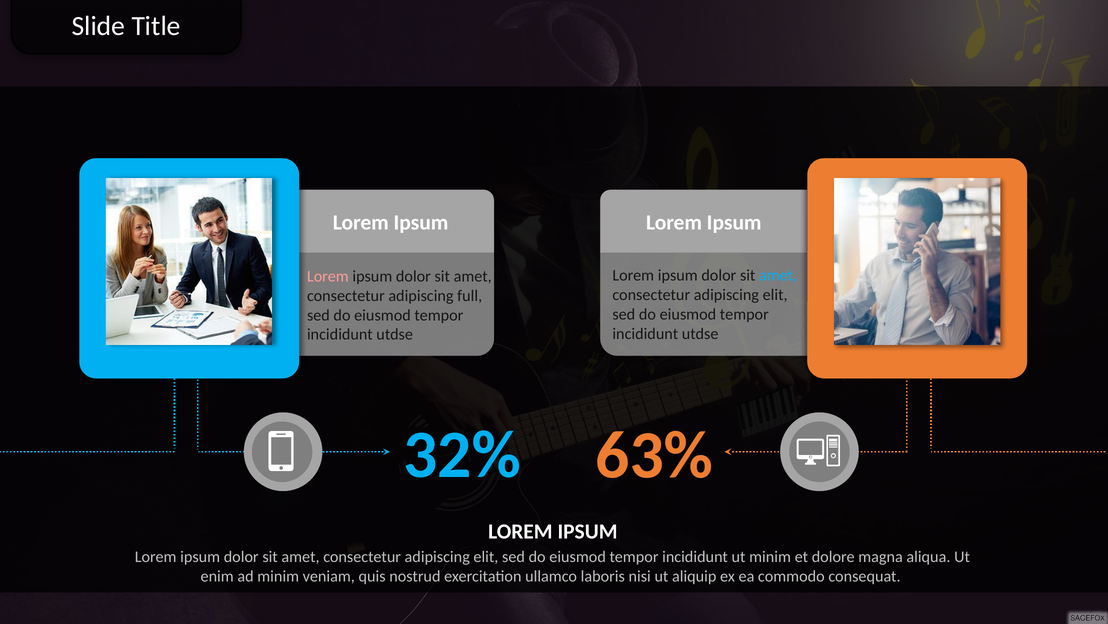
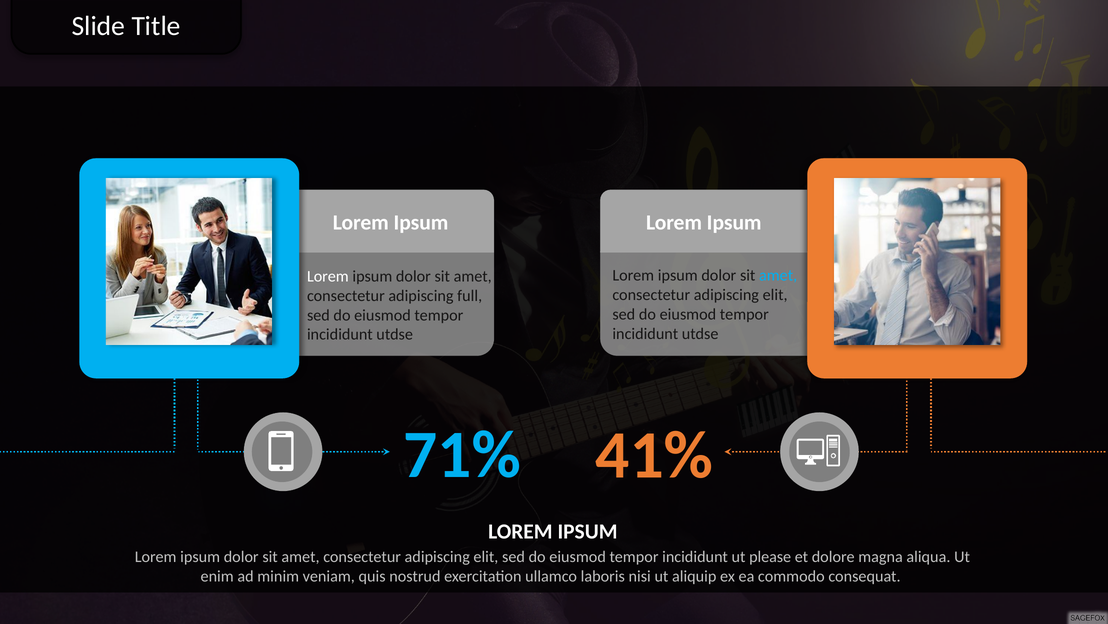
Lorem at (328, 276) colour: pink -> white
32%: 32% -> 71%
63%: 63% -> 41%
ut minim: minim -> please
